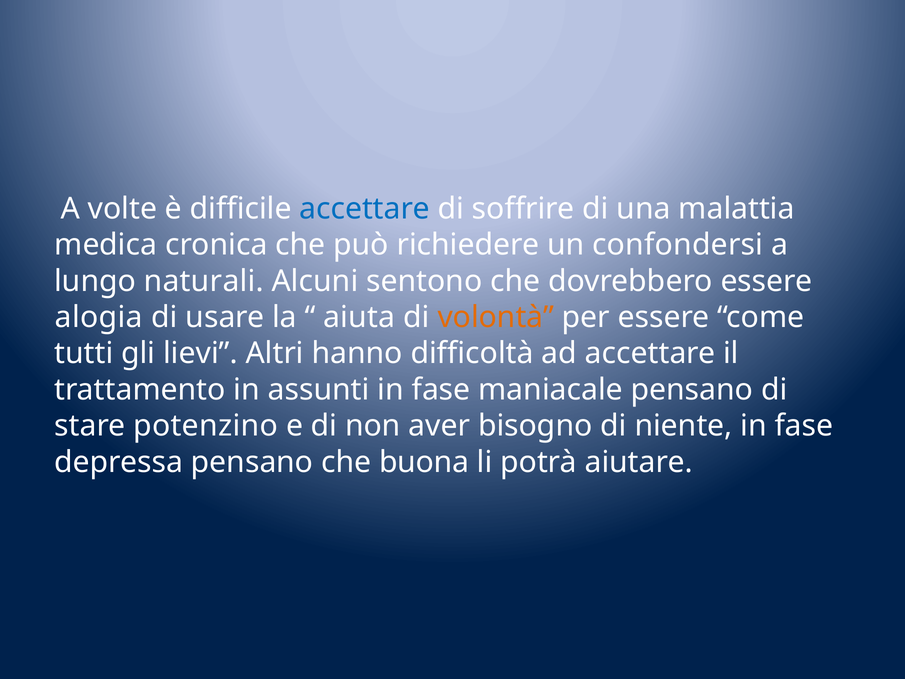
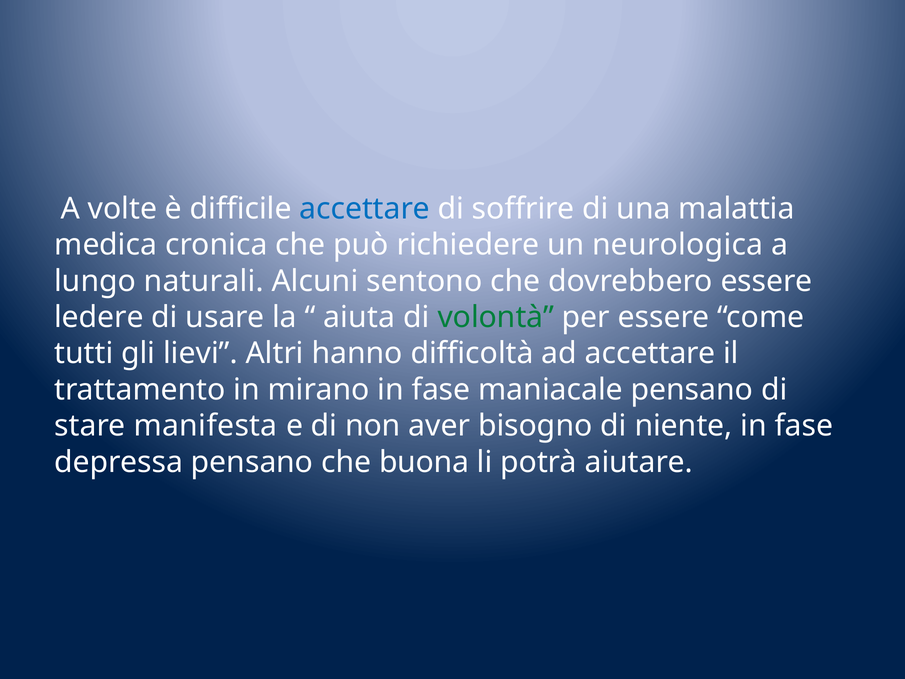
confondersi: confondersi -> neurologica
alogia: alogia -> ledere
volontà colour: orange -> green
assunti: assunti -> mirano
potenzino: potenzino -> manifesta
